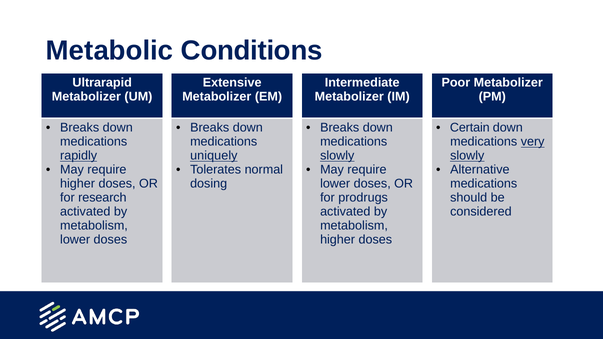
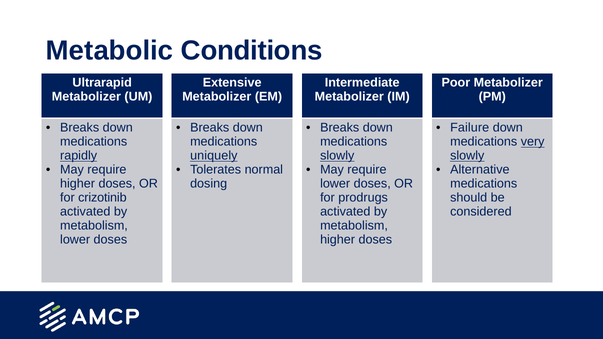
Certain: Certain -> Failure
research: research -> crizotinib
